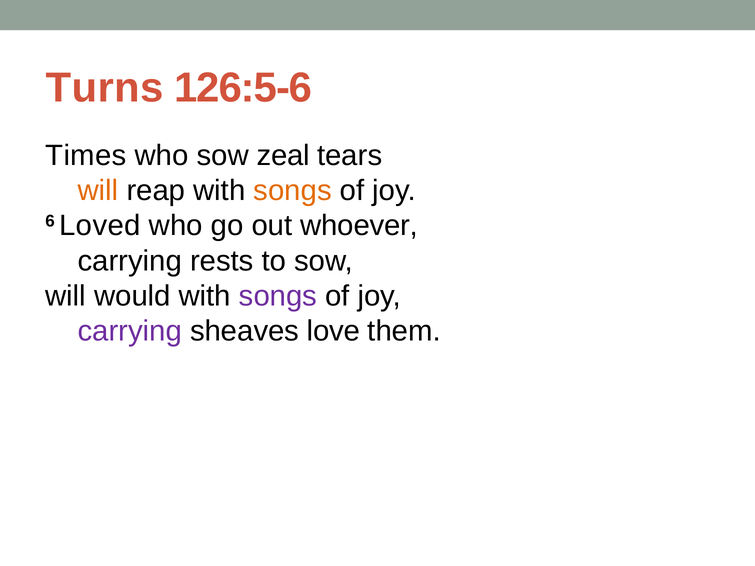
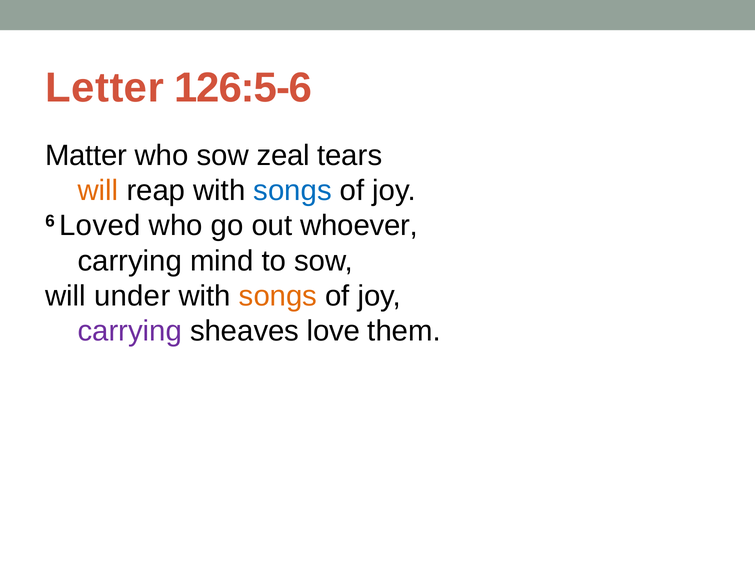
Turns: Turns -> Letter
Times: Times -> Matter
songs at (293, 191) colour: orange -> blue
rests: rests -> mind
would: would -> under
songs at (278, 296) colour: purple -> orange
